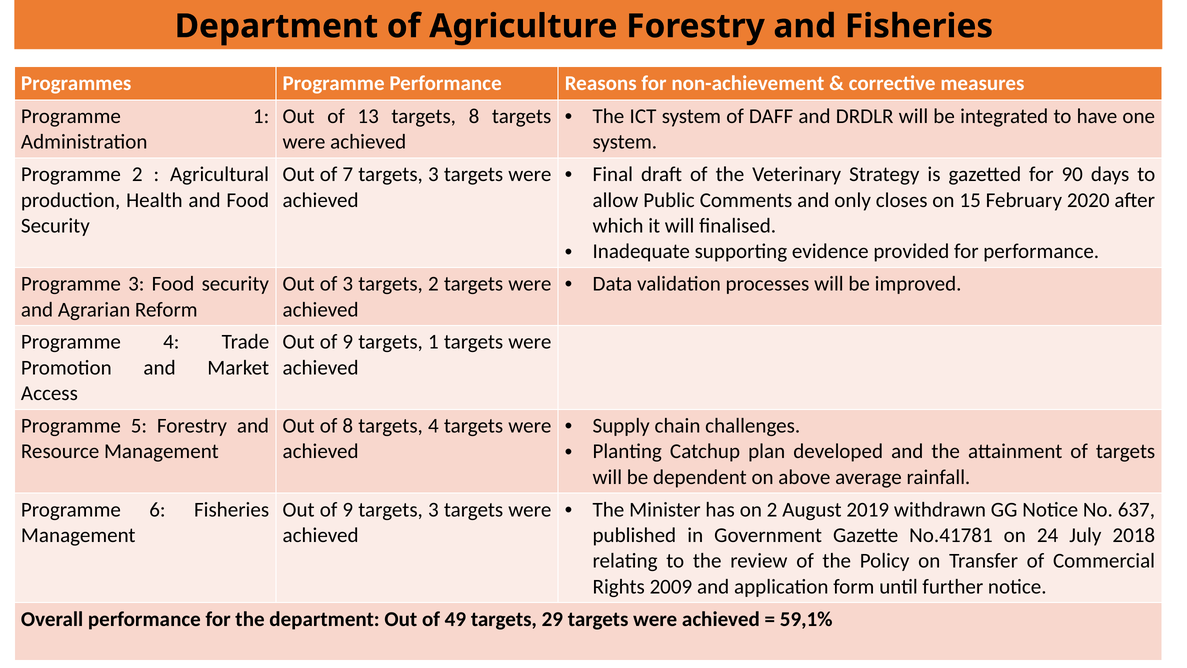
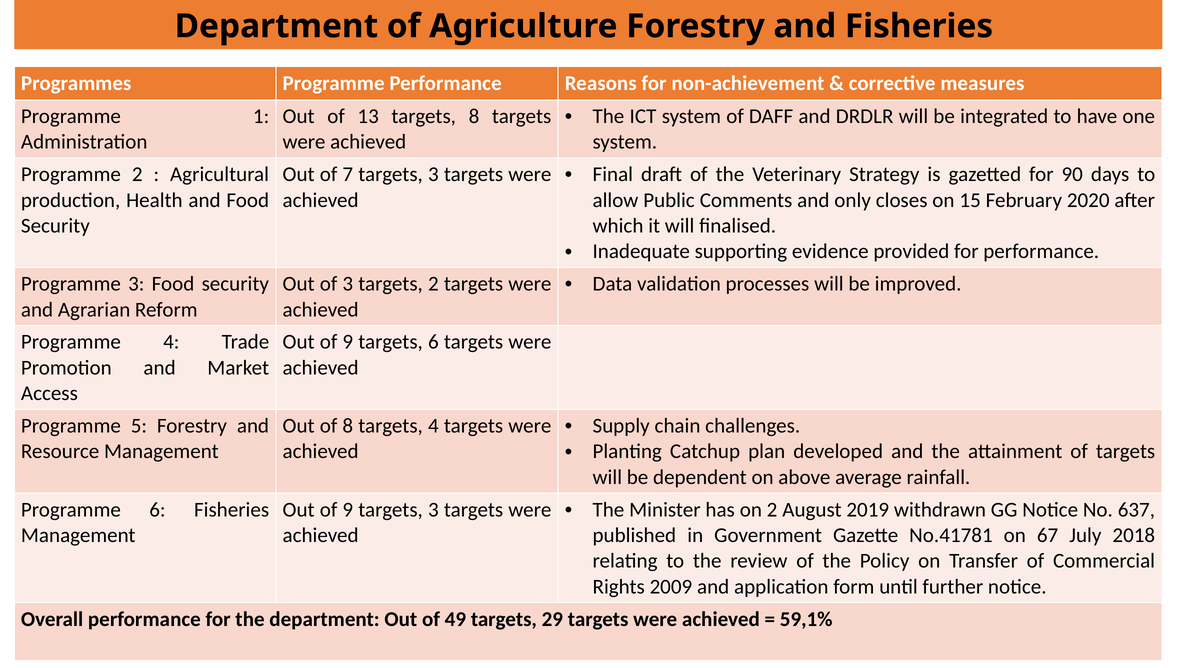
targets 1: 1 -> 6
24: 24 -> 67
